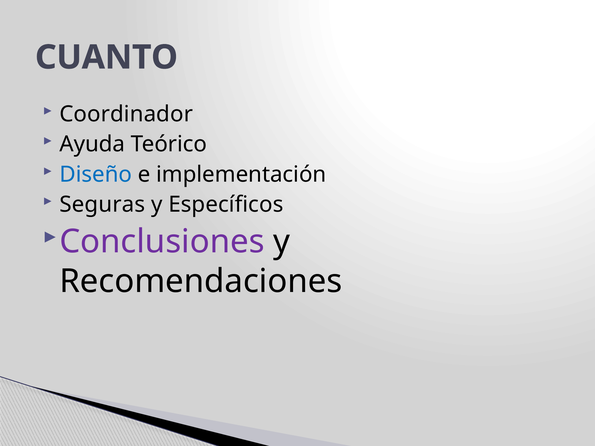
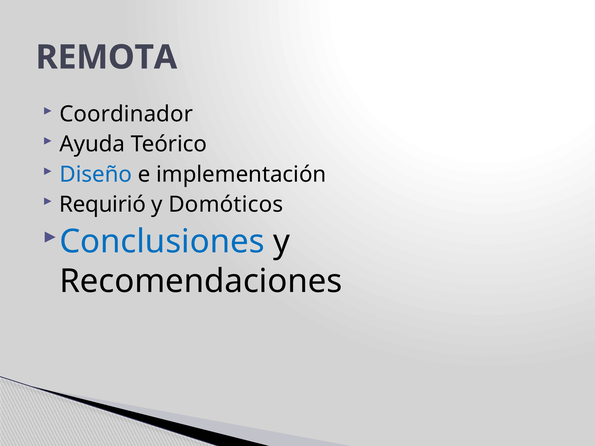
CUANTO: CUANTO -> REMOTA
Seguras: Seguras -> Requirió
Específicos: Específicos -> Domóticos
Conclusiones colour: purple -> blue
